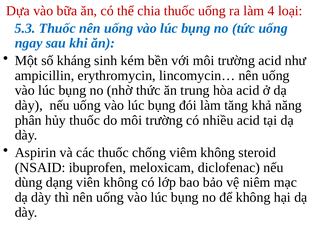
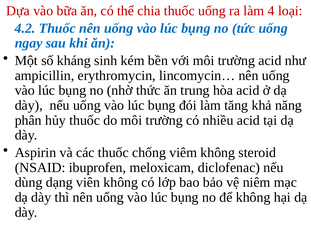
5.3: 5.3 -> 4.2
